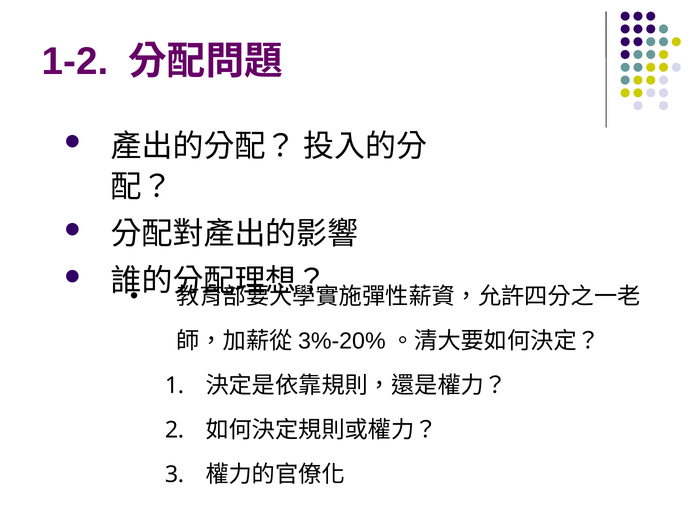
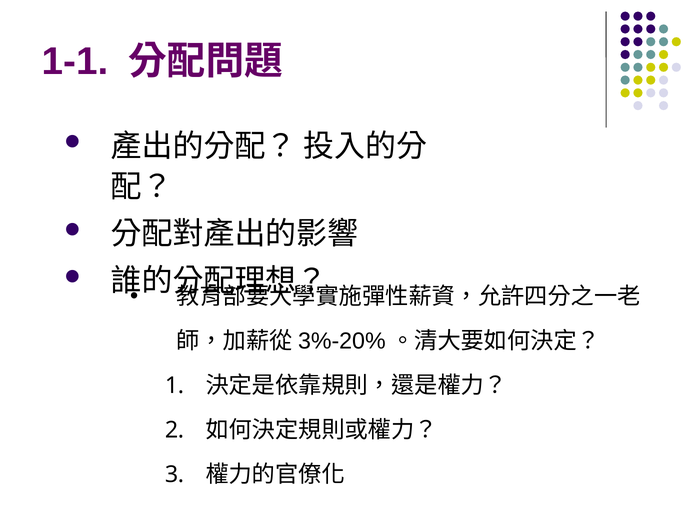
1-2: 1-2 -> 1-1
